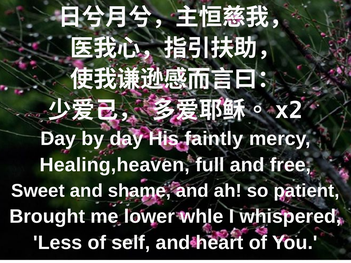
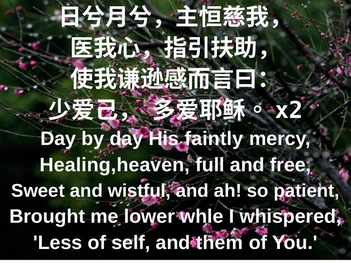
shame: shame -> wistful
heart: heart -> them
